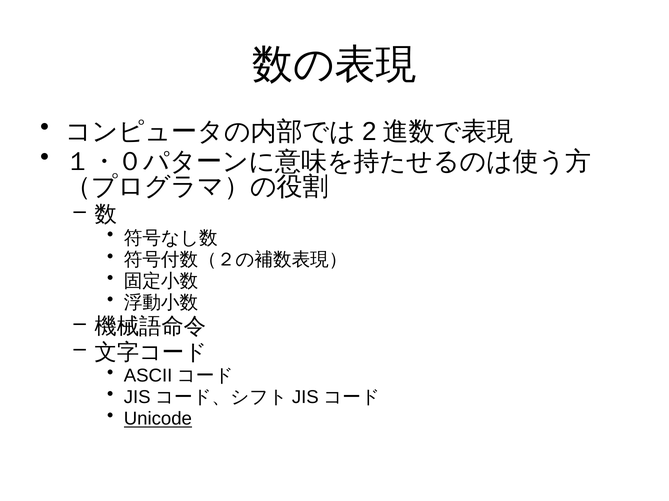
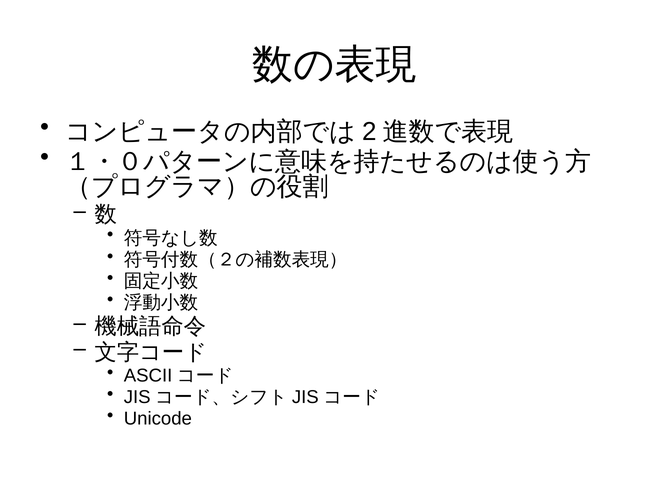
Unicode underline: present -> none
